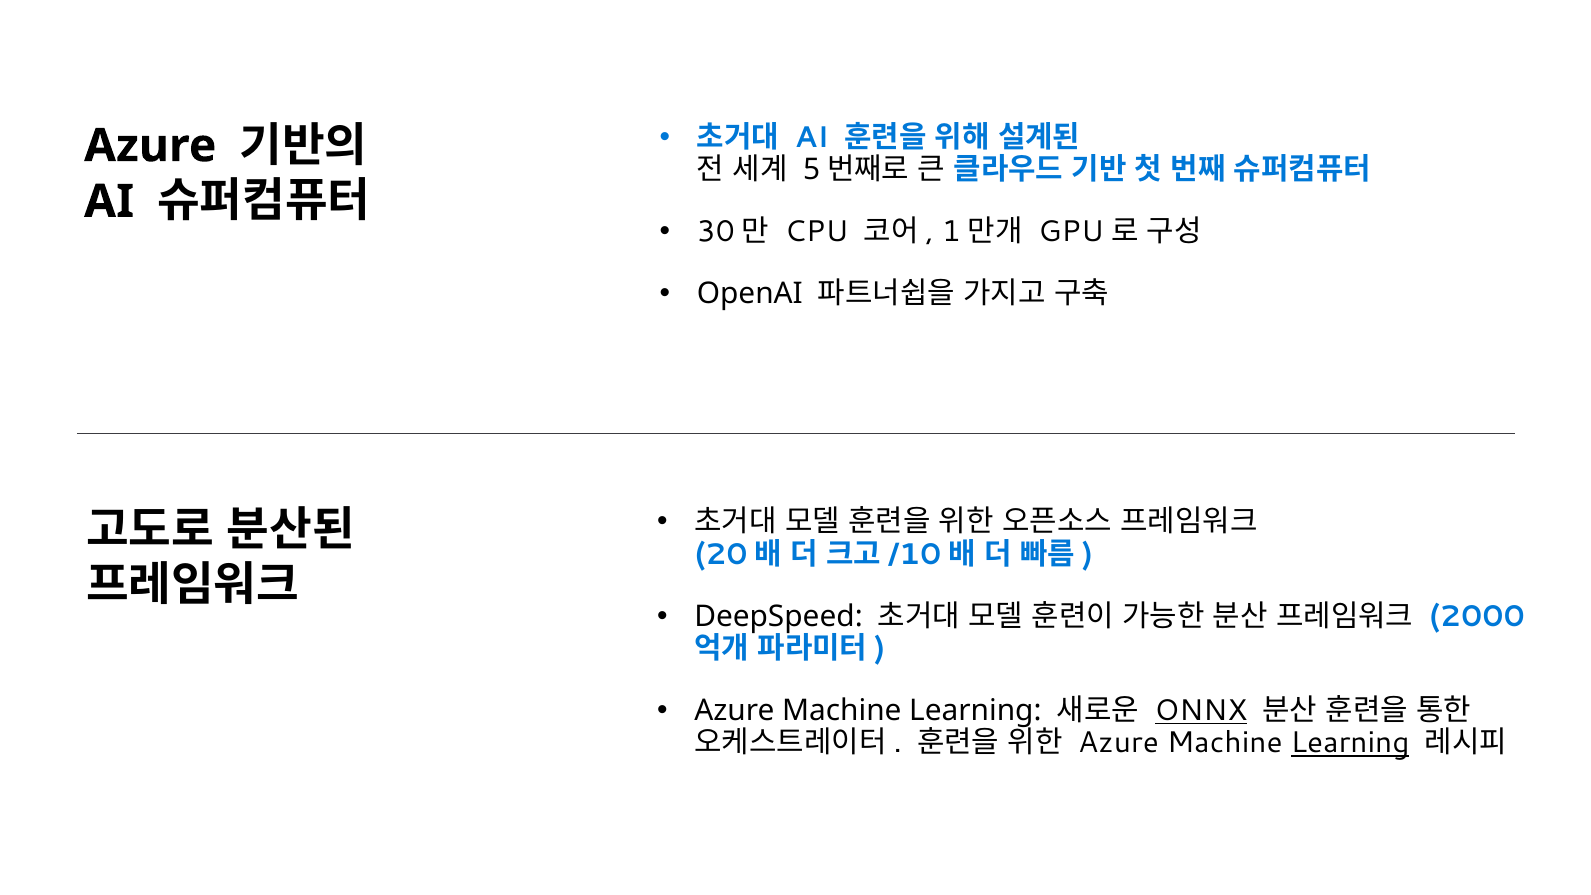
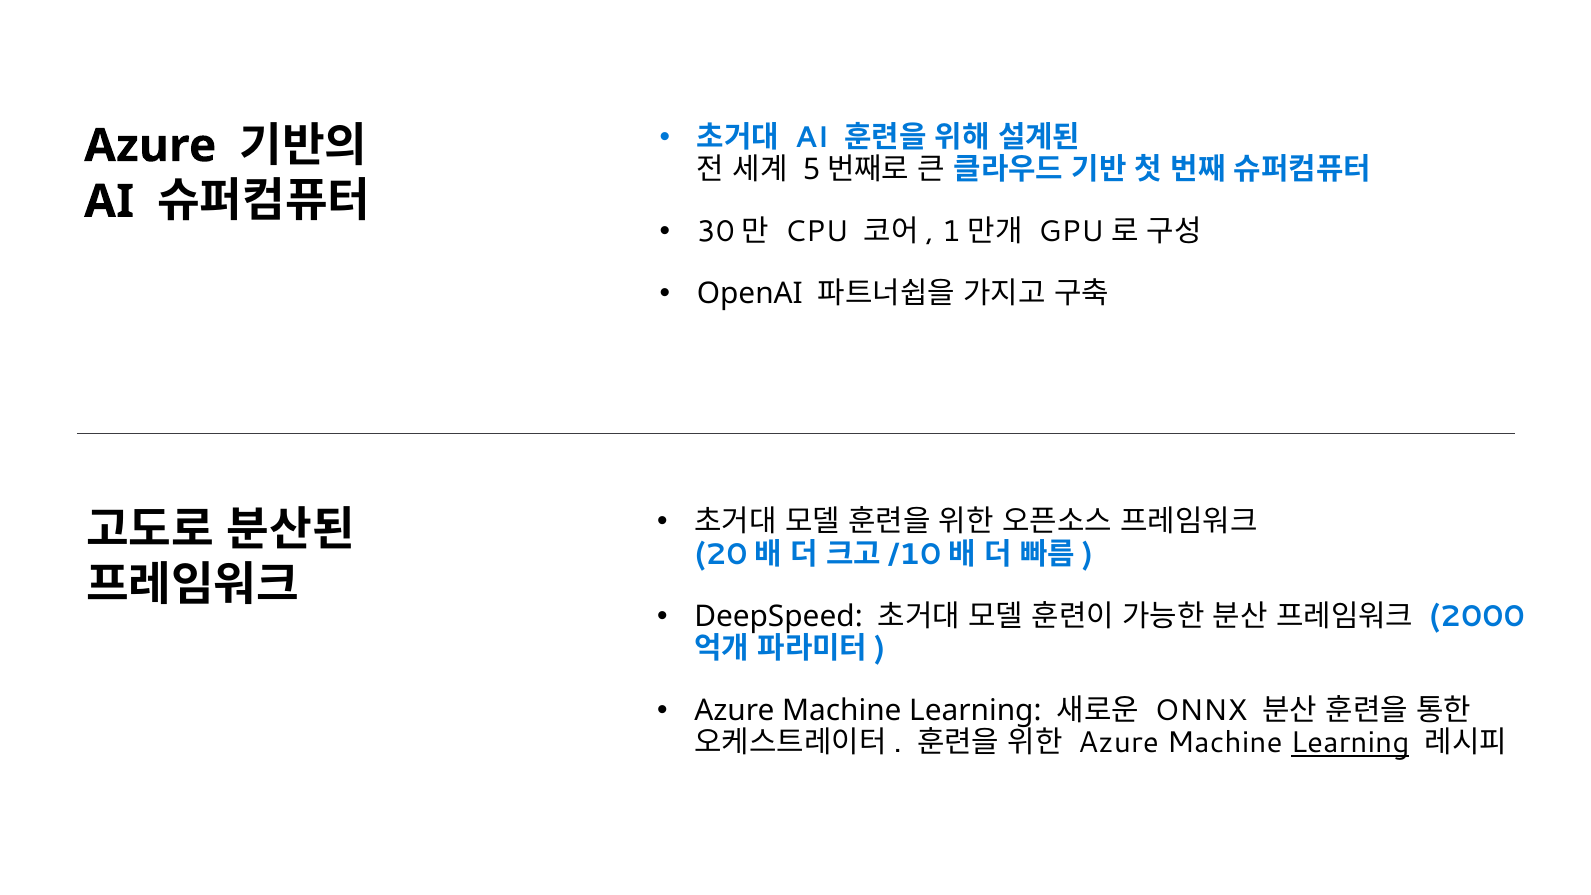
ONNX underline: present -> none
